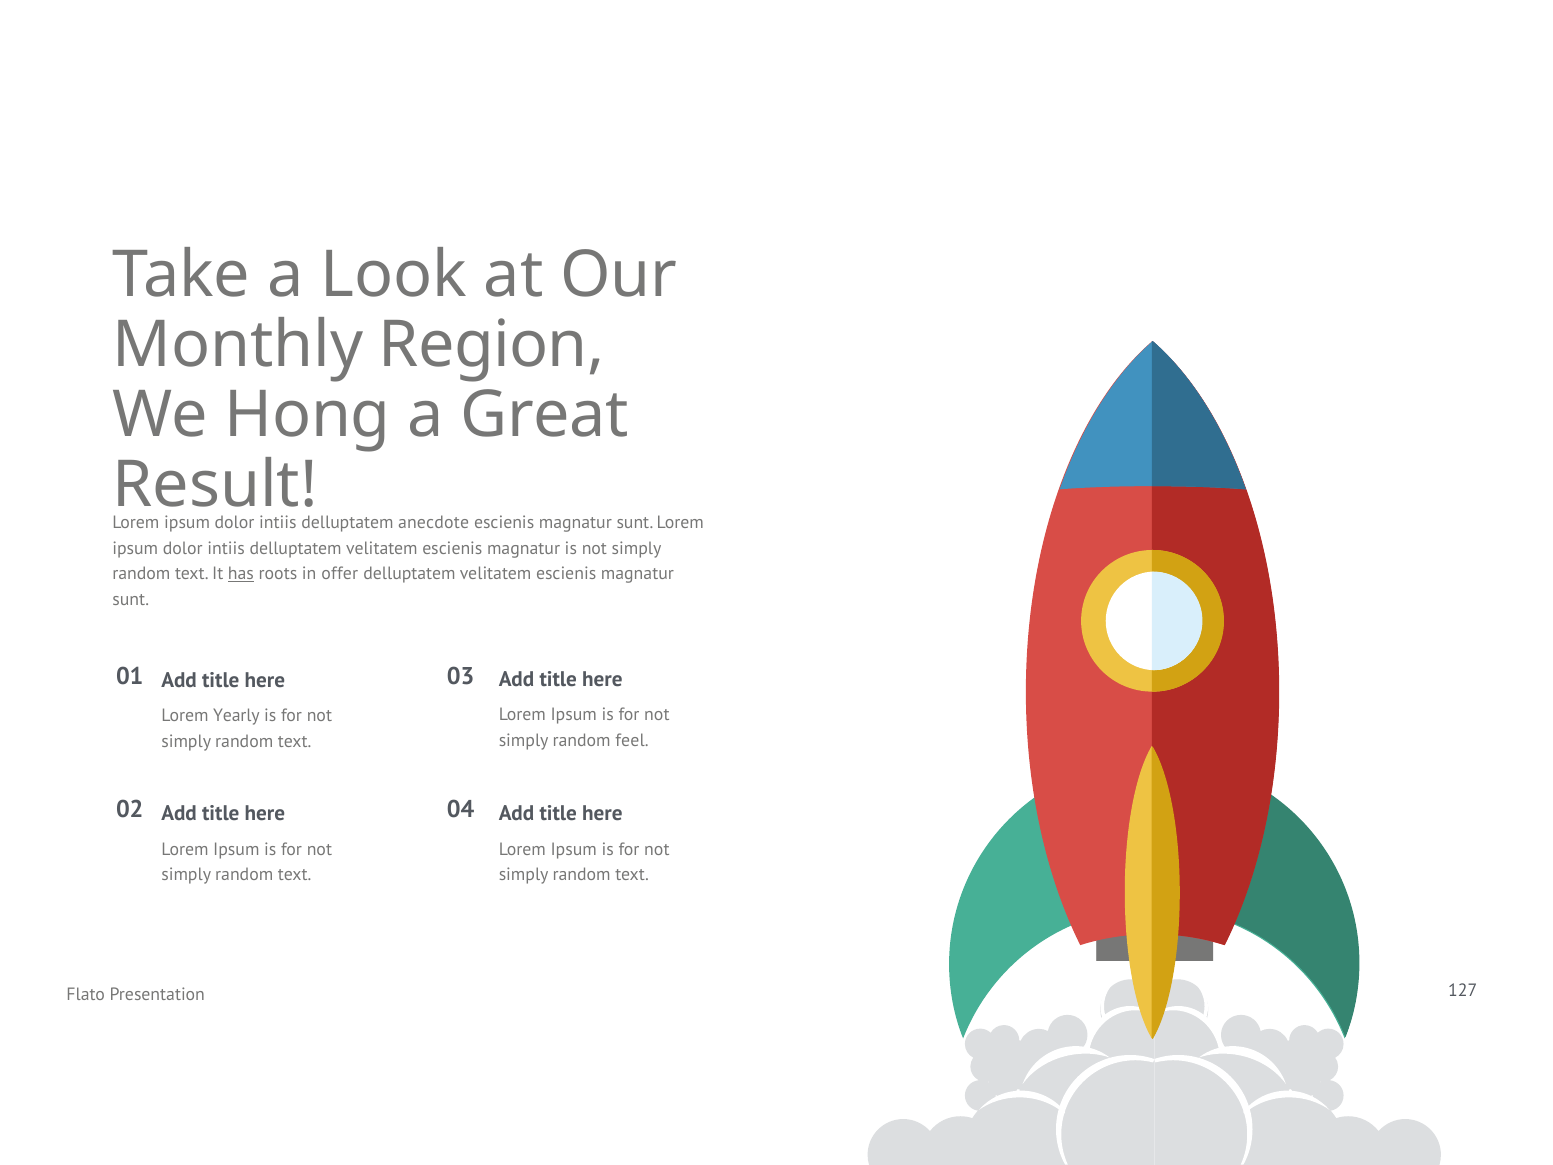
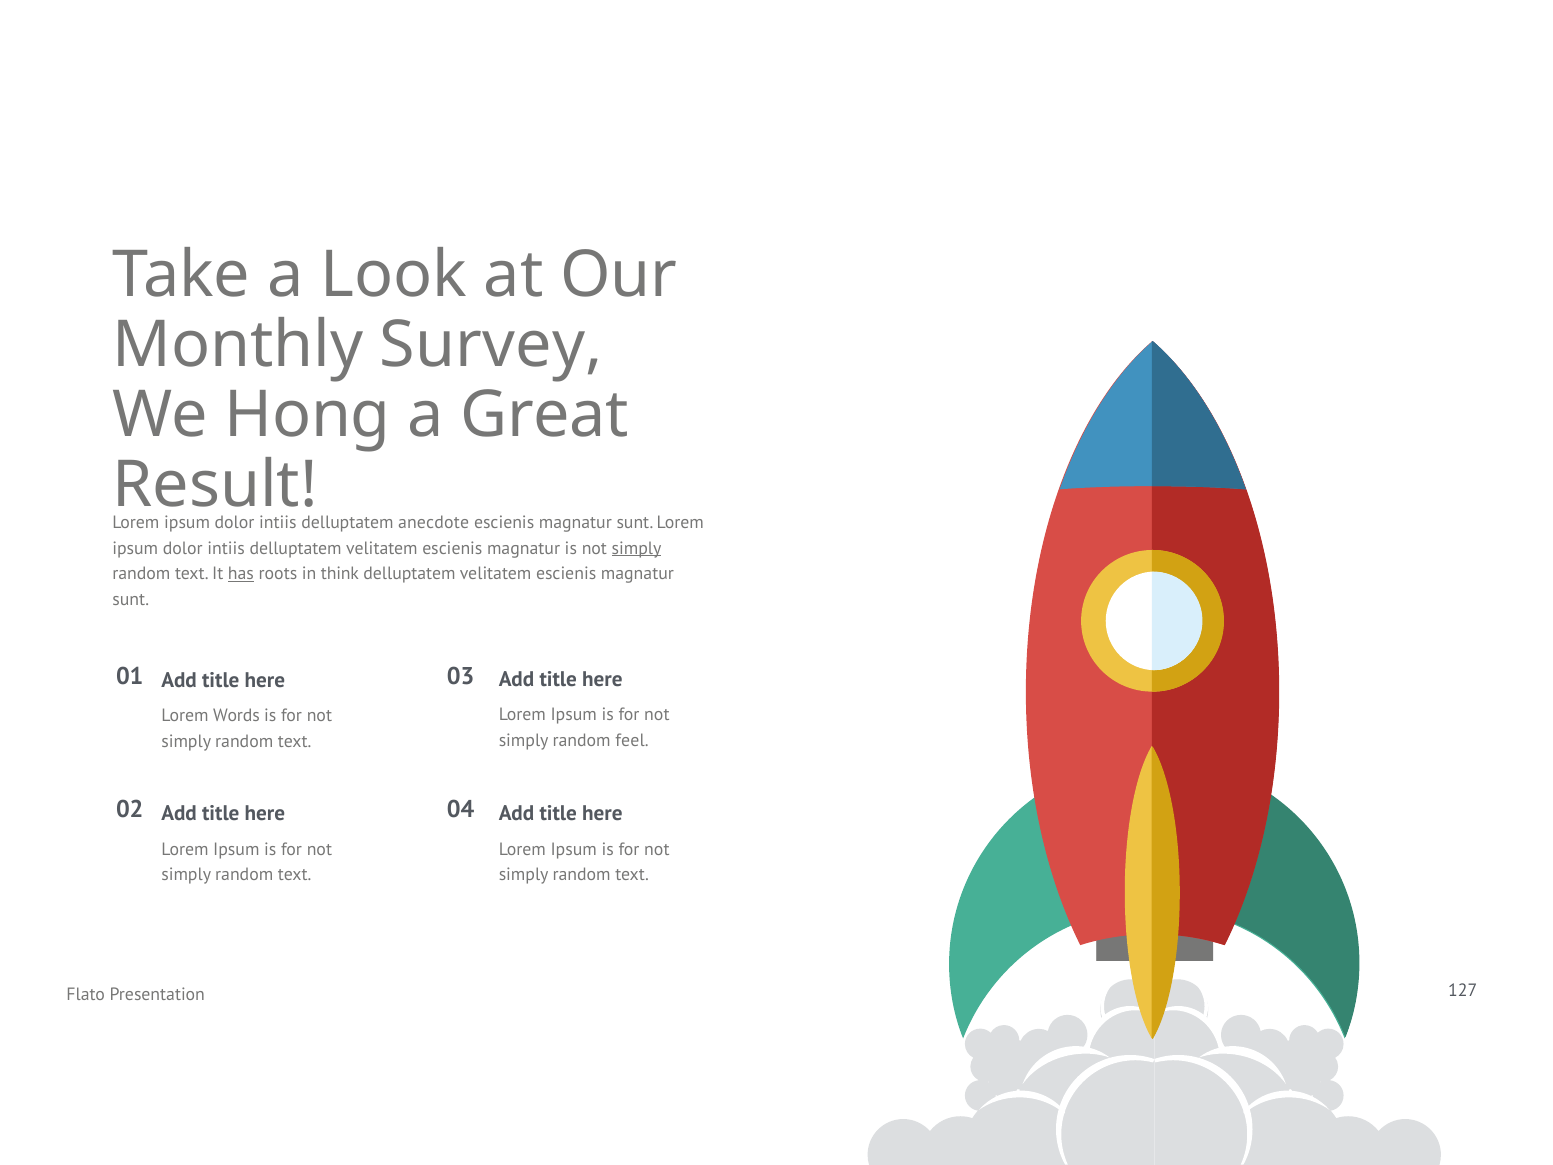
Region: Region -> Survey
simply at (637, 548) underline: none -> present
offer: offer -> think
Yearly: Yearly -> Words
